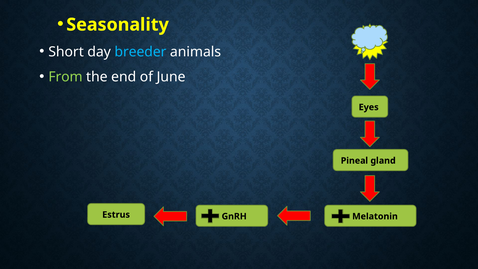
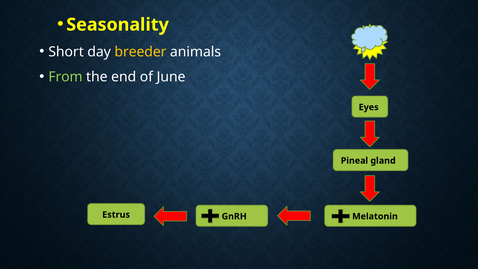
breeder colour: light blue -> yellow
